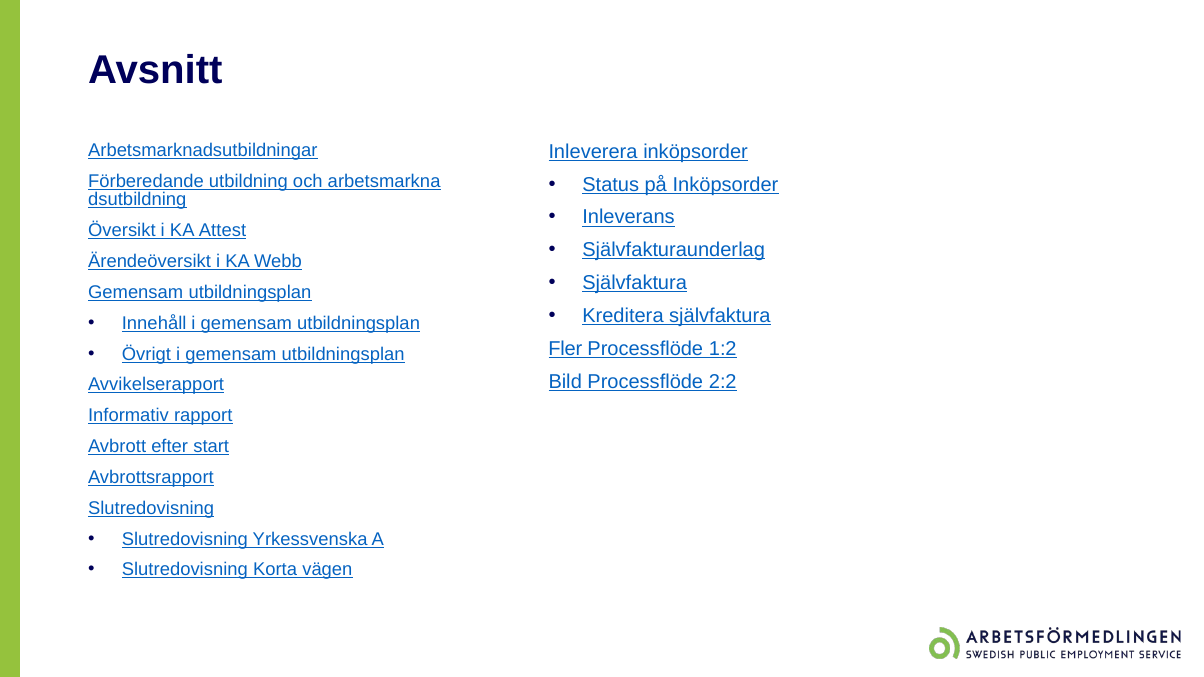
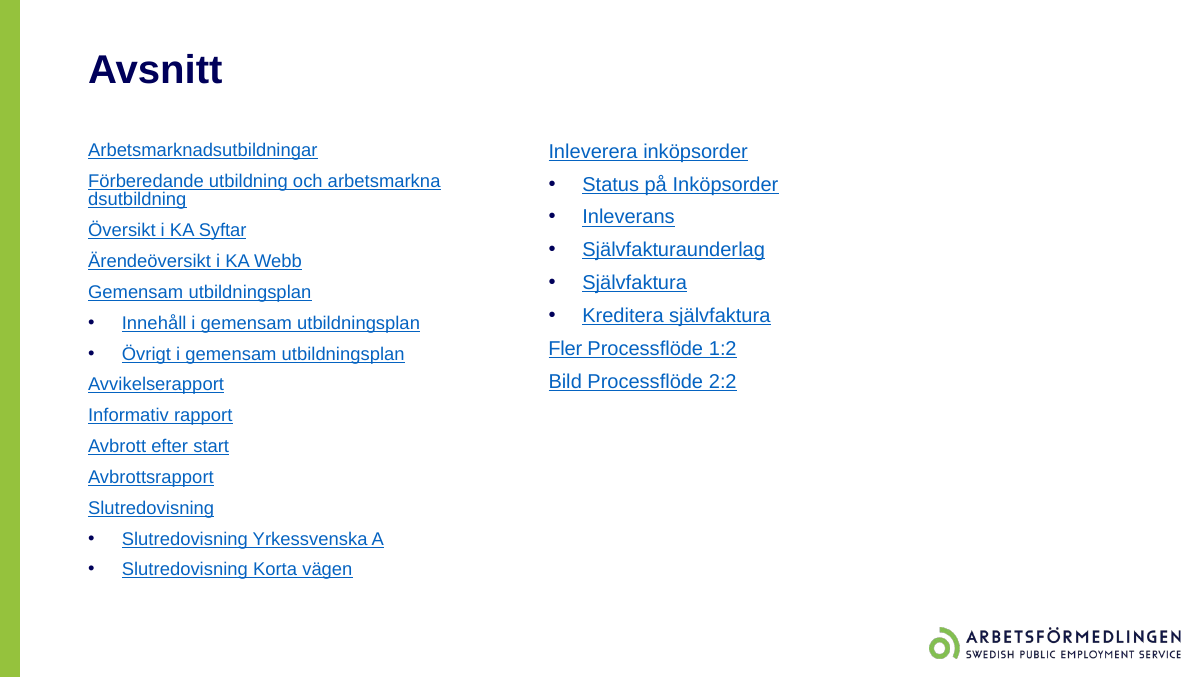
Attest: Attest -> Syftar
